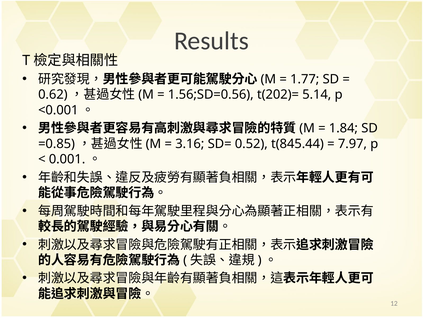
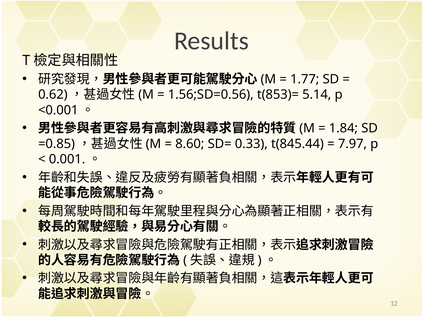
t(202)=: t(202)= -> t(853)=
3.16: 3.16 -> 8.60
0.52: 0.52 -> 0.33
